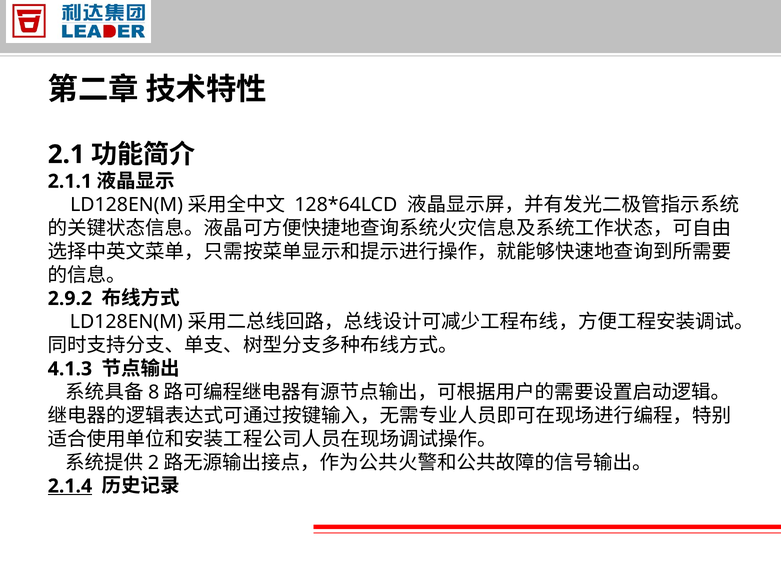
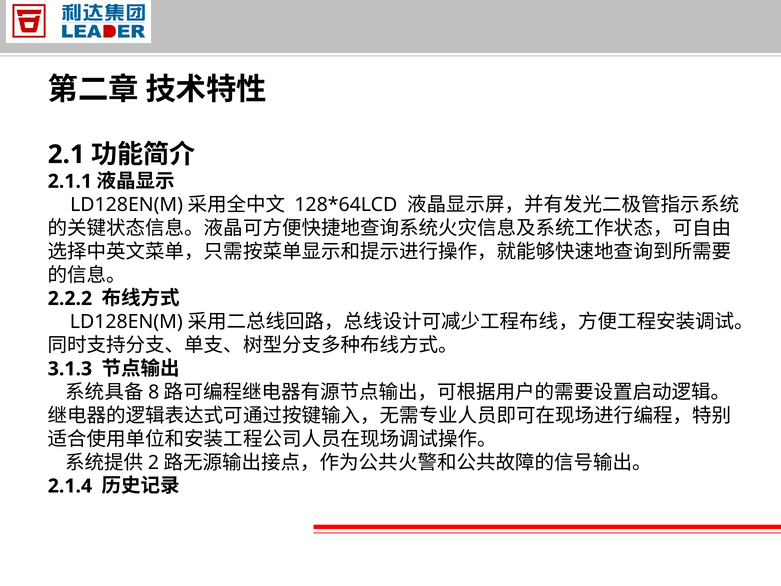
2.9.2: 2.9.2 -> 2.2.2
4.1.3: 4.1.3 -> 3.1.3
2.1.4 underline: present -> none
